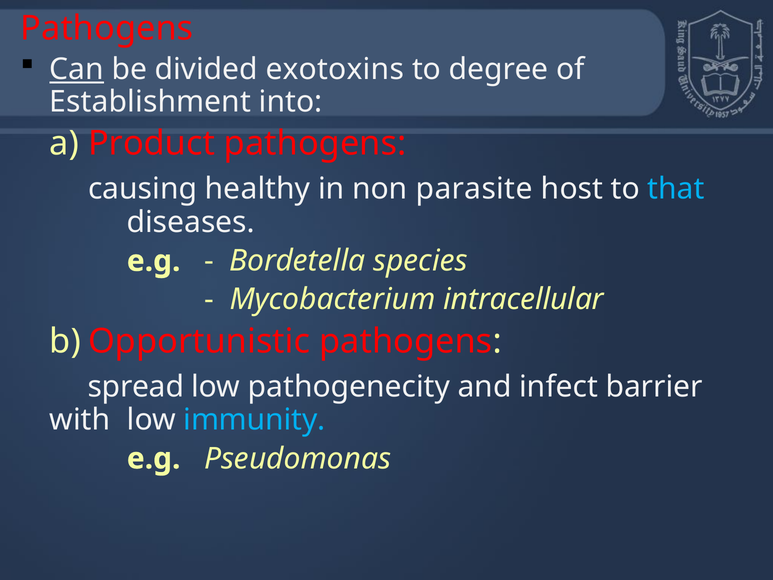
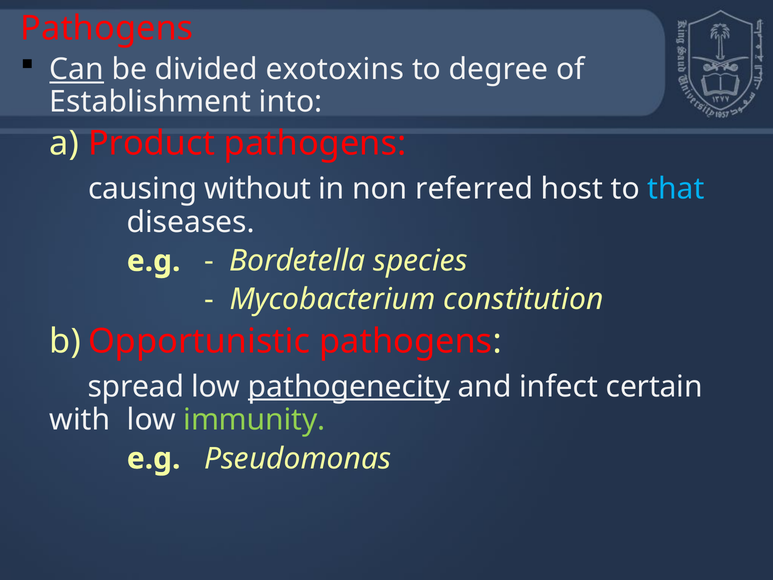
healthy: healthy -> without
parasite: parasite -> referred
intracellular: intracellular -> constitution
pathogenecity underline: none -> present
barrier: barrier -> certain
immunity colour: light blue -> light green
